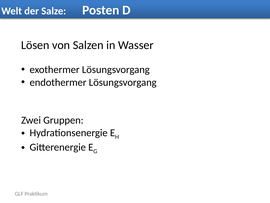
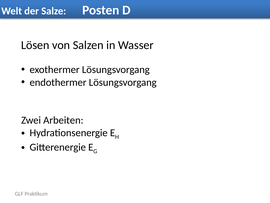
Gruppen: Gruppen -> Arbeiten
